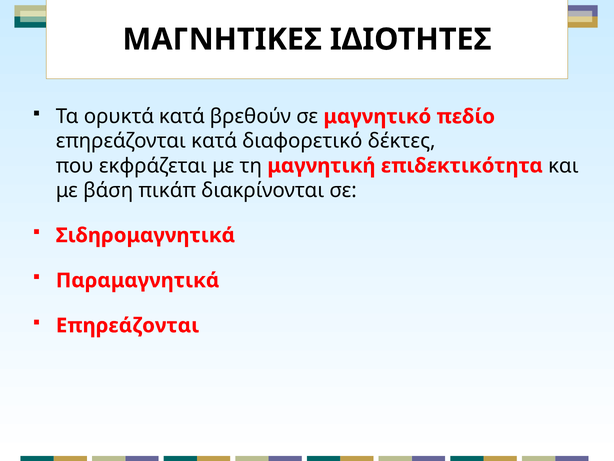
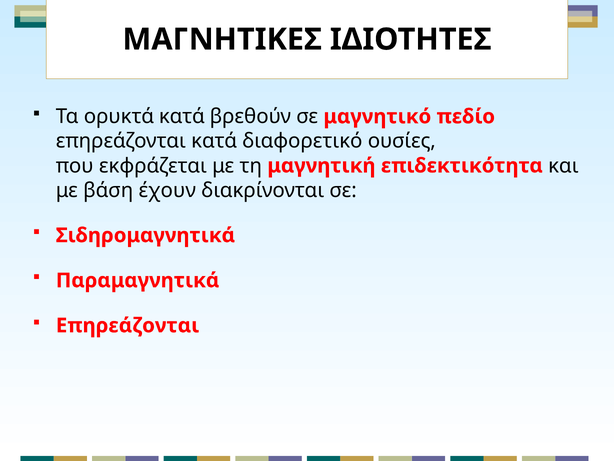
δέκτες: δέκτες -> ουσίες
πικάπ: πικάπ -> έχουν
